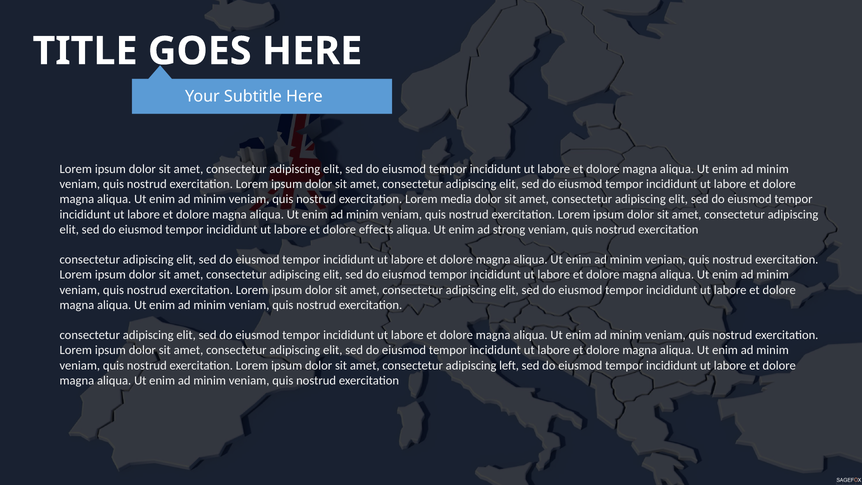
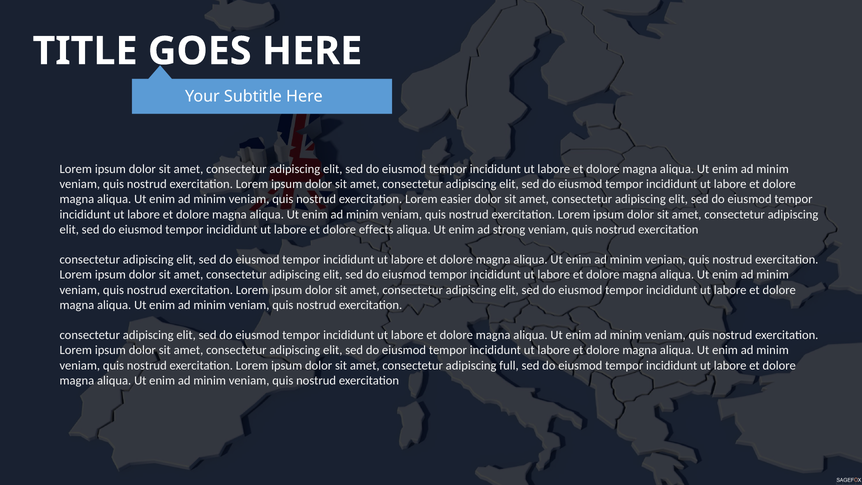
media: media -> easier
left: left -> full
